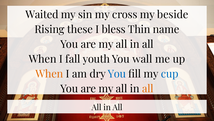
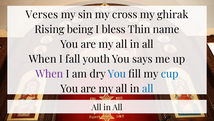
Waited: Waited -> Verses
beside: beside -> ghirak
these: these -> being
wall: wall -> says
When at (49, 74) colour: orange -> purple
all at (148, 88) colour: orange -> blue
